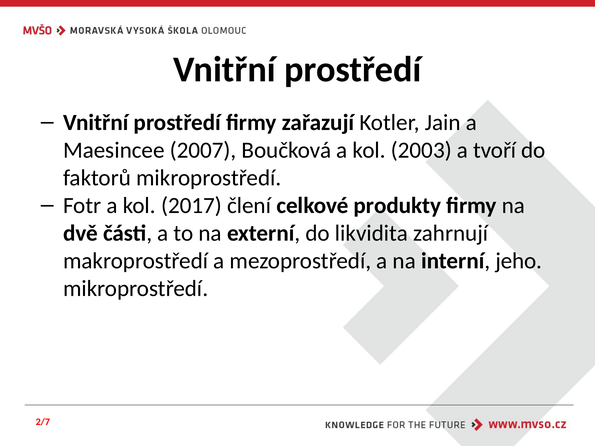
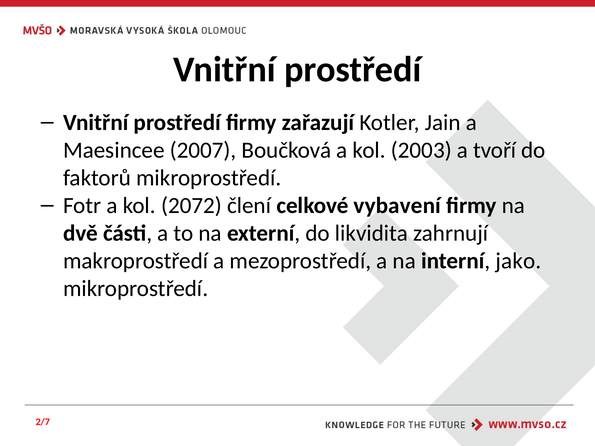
2017: 2017 -> 2072
produkty: produkty -> vybavení
jeho: jeho -> jako
